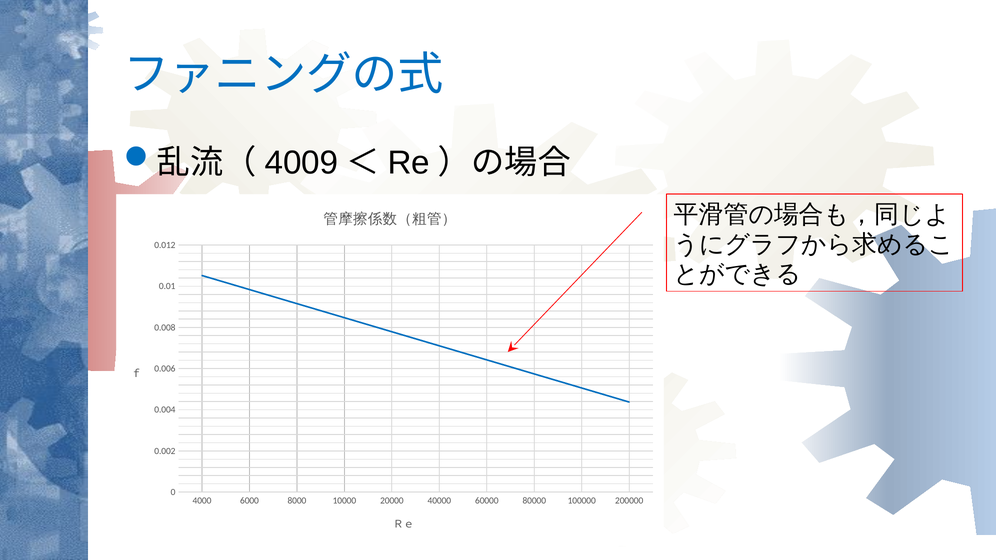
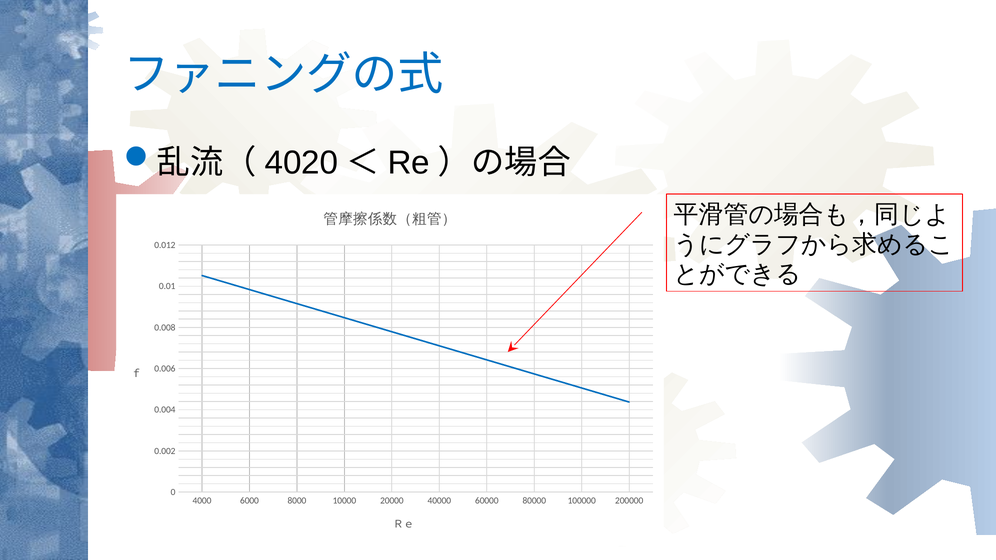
4009: 4009 -> 4020
